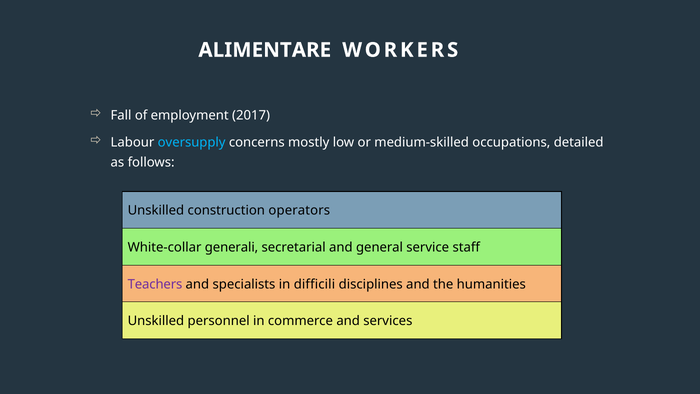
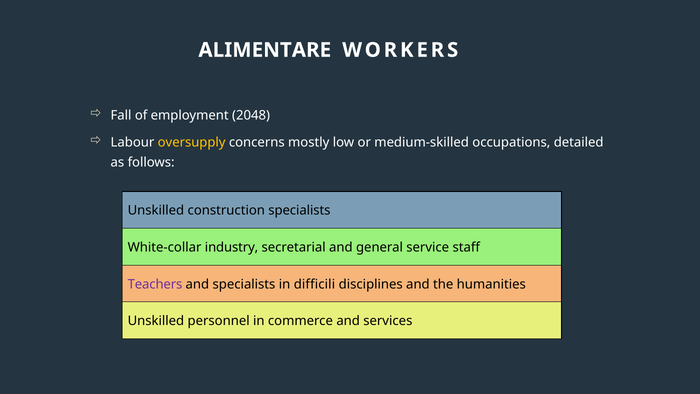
2017: 2017 -> 2048
oversupply colour: light blue -> yellow
construction operators: operators -> specialists
generali: generali -> industry
